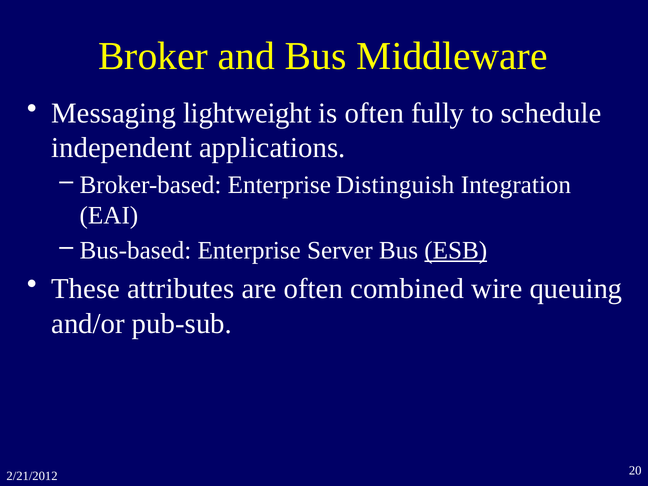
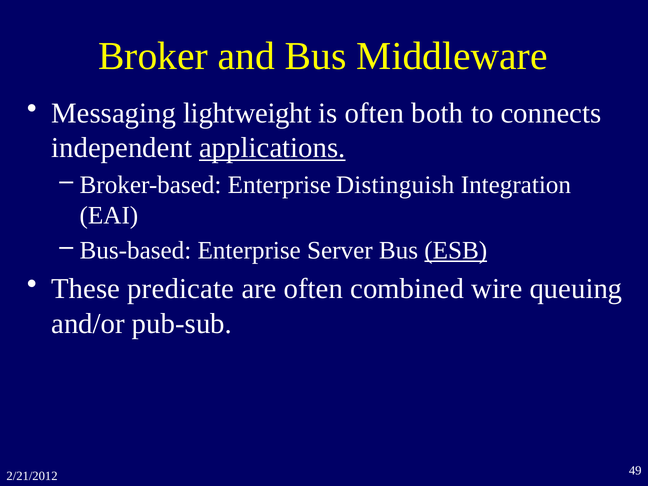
fully: fully -> both
schedule: schedule -> connects
applications underline: none -> present
attributes: attributes -> predicate
20: 20 -> 49
